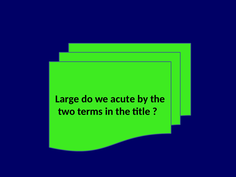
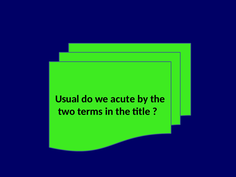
Large: Large -> Usual
